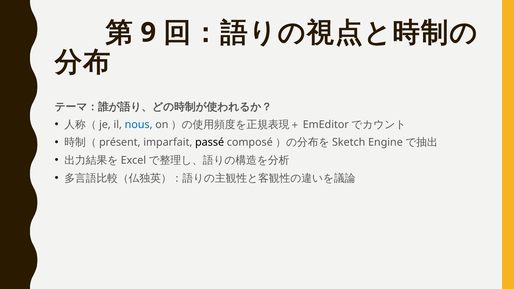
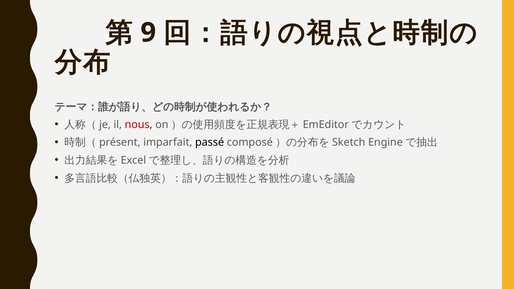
nous colour: blue -> red
